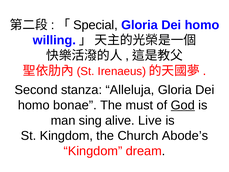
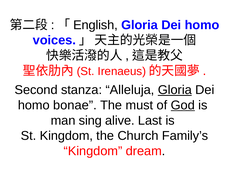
Special: Special -> English
willing: willing -> voices
Gloria at (175, 90) underline: none -> present
Live: Live -> Last
Abode’s: Abode’s -> Family’s
